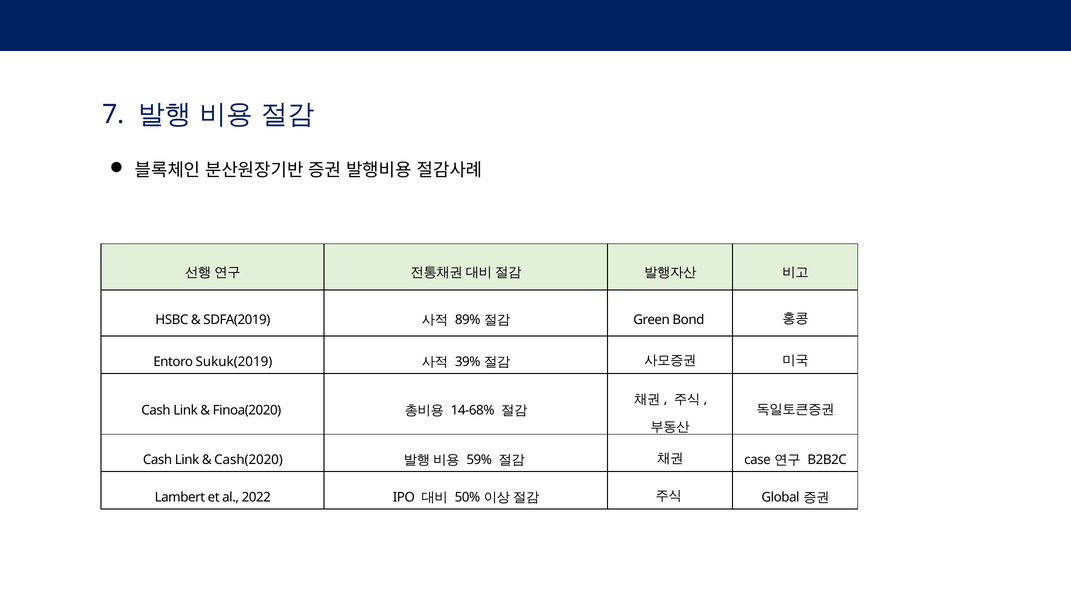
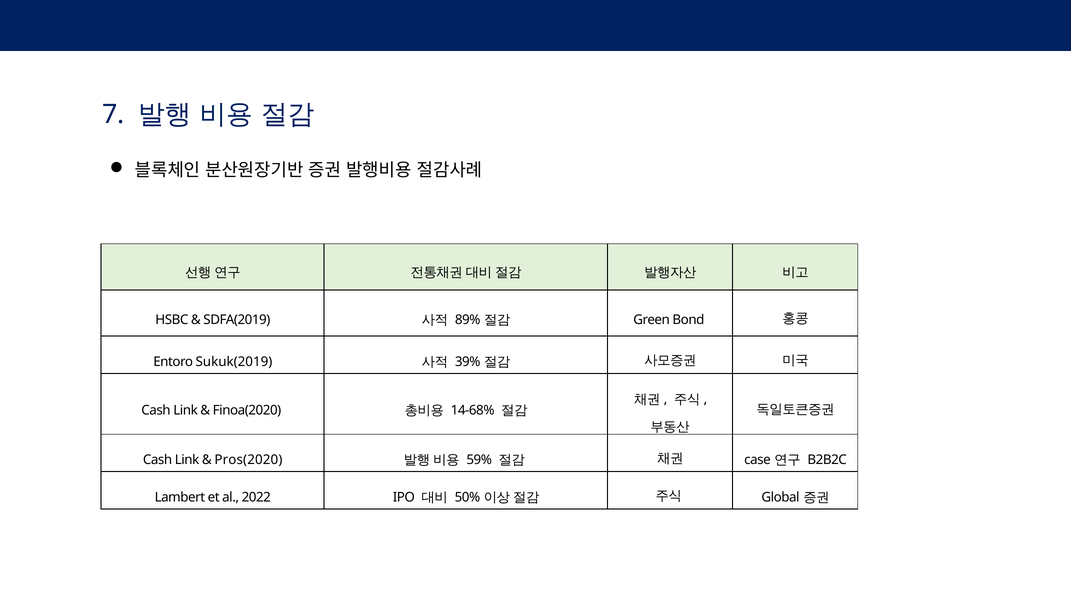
Cash(2020: Cash(2020 -> Pros(2020
